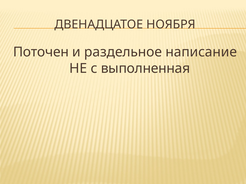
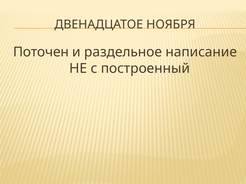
выполненная: выполненная -> построенный
